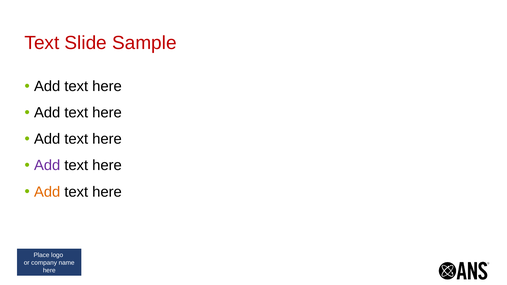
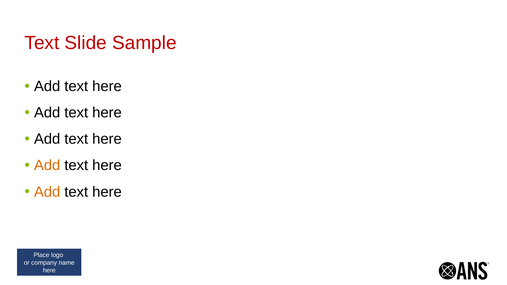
Add at (47, 166) colour: purple -> orange
